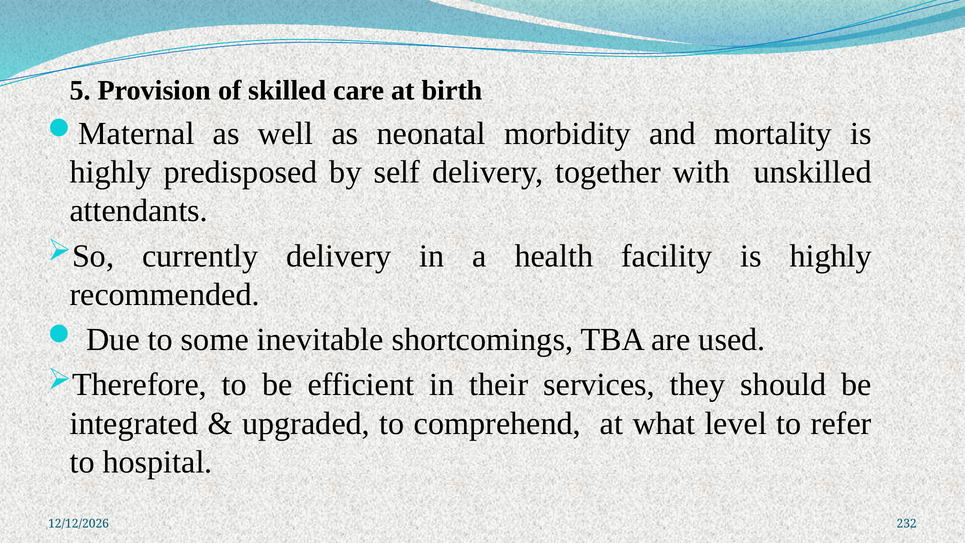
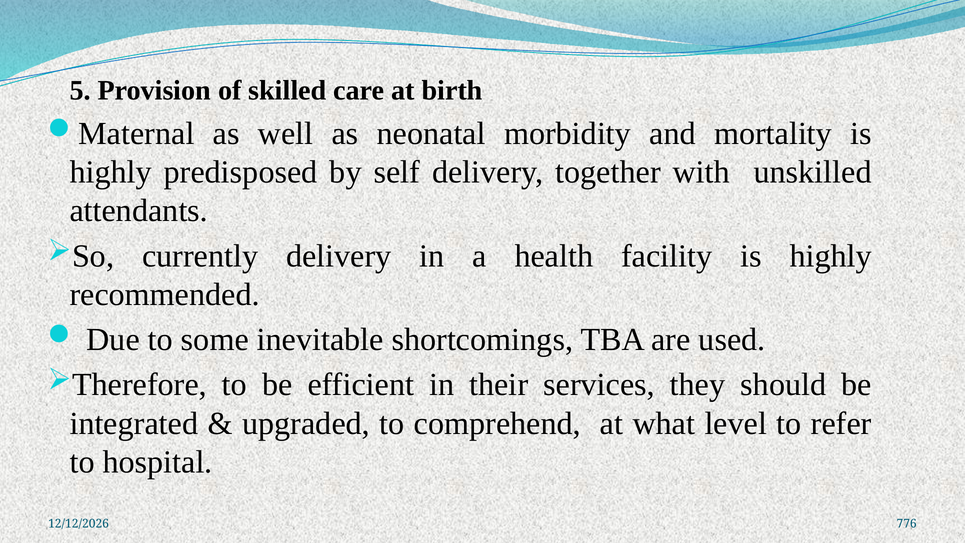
232: 232 -> 776
